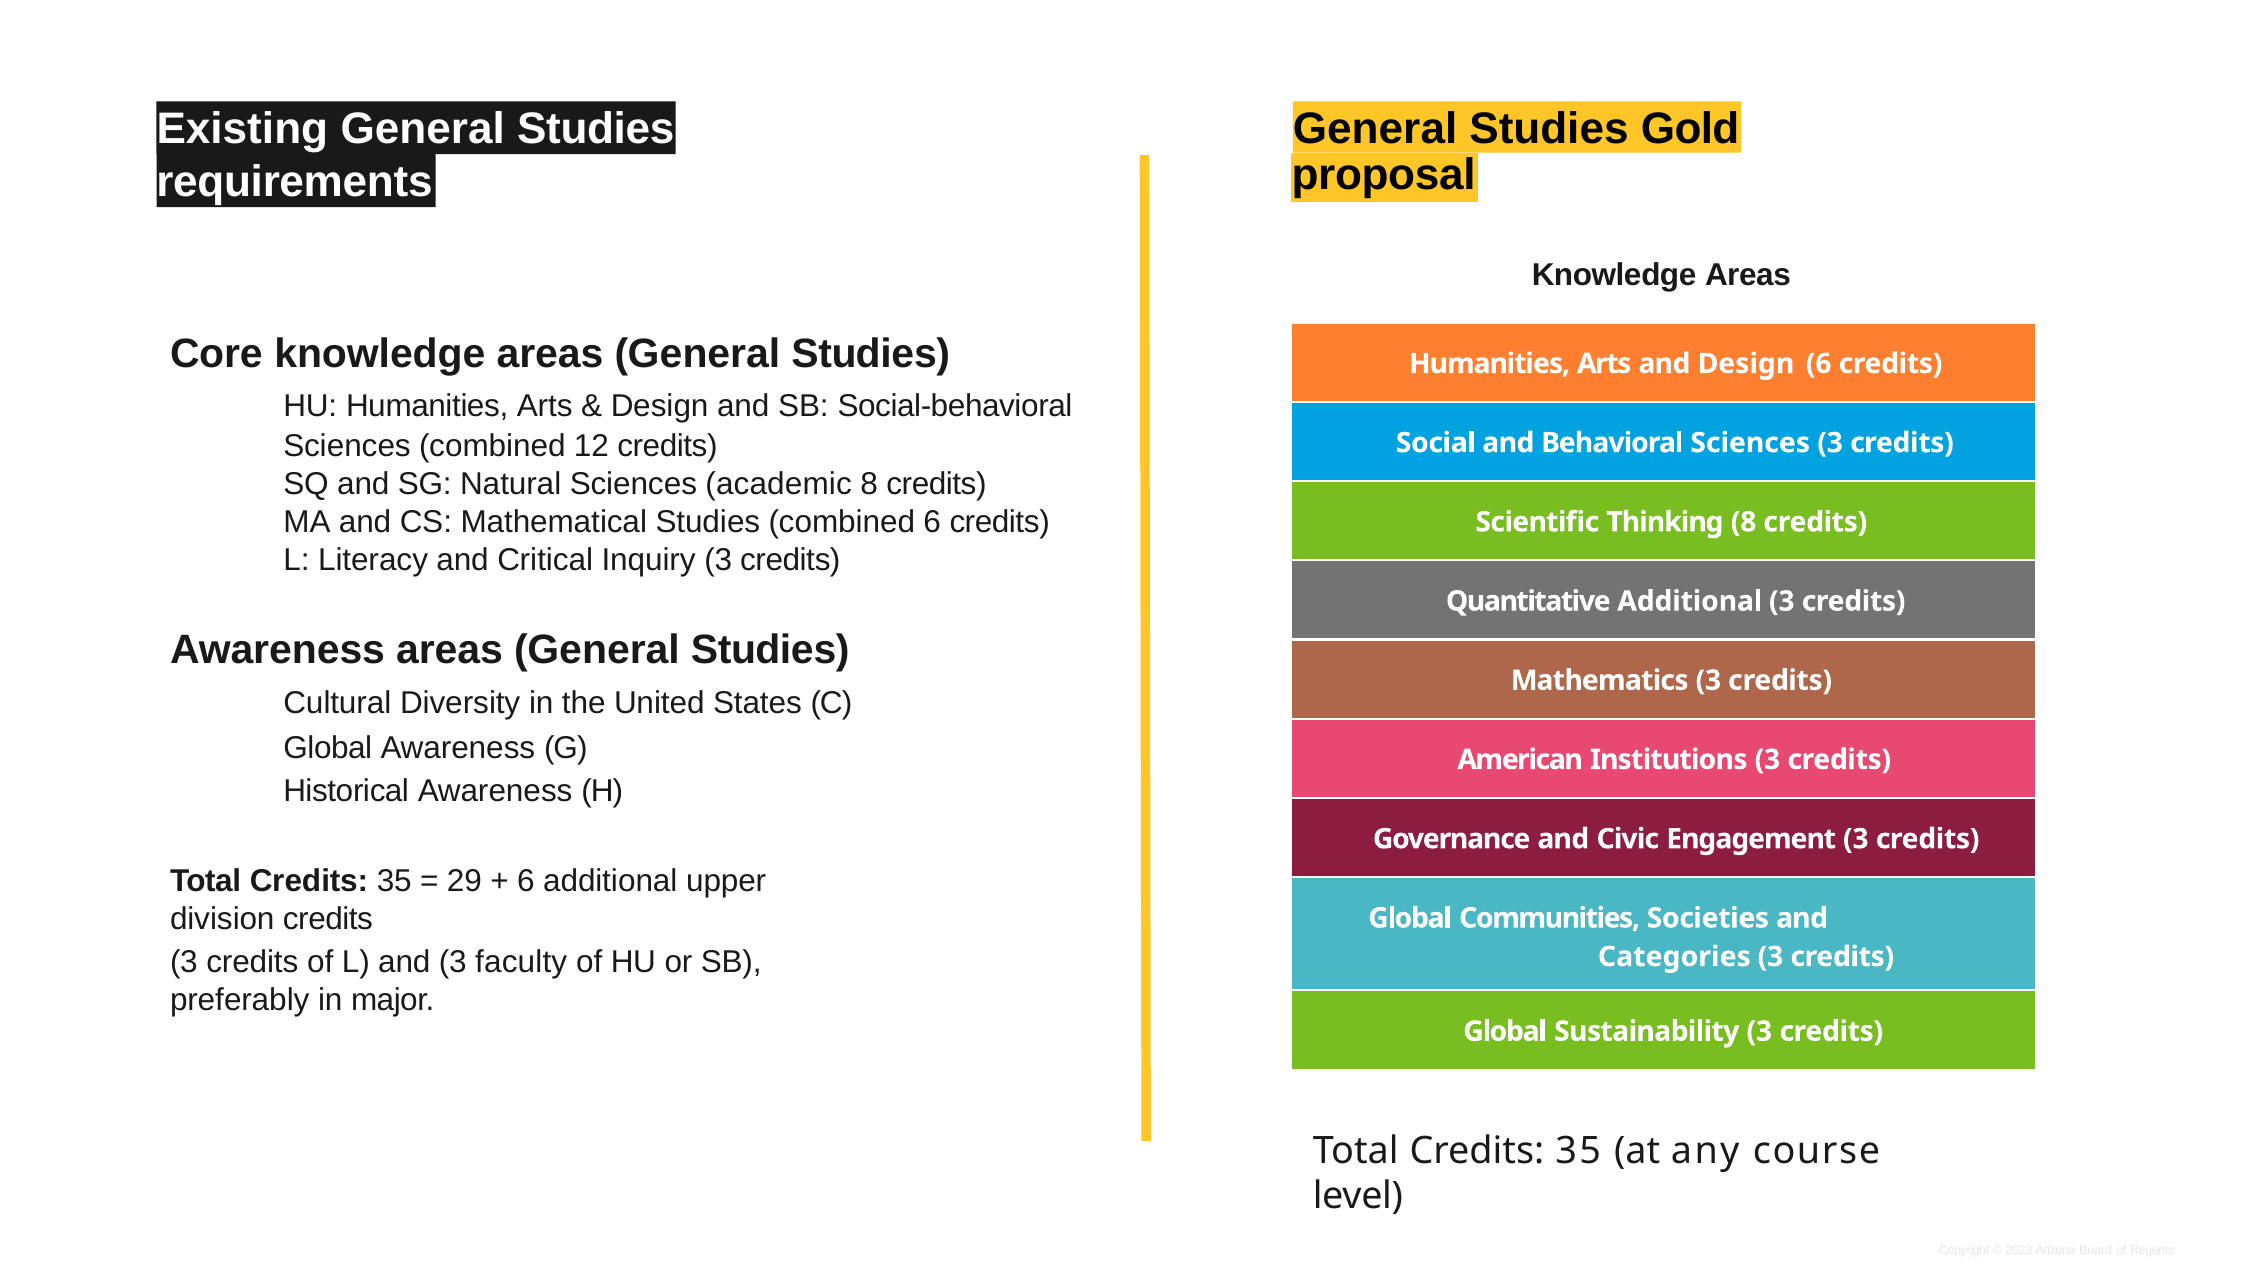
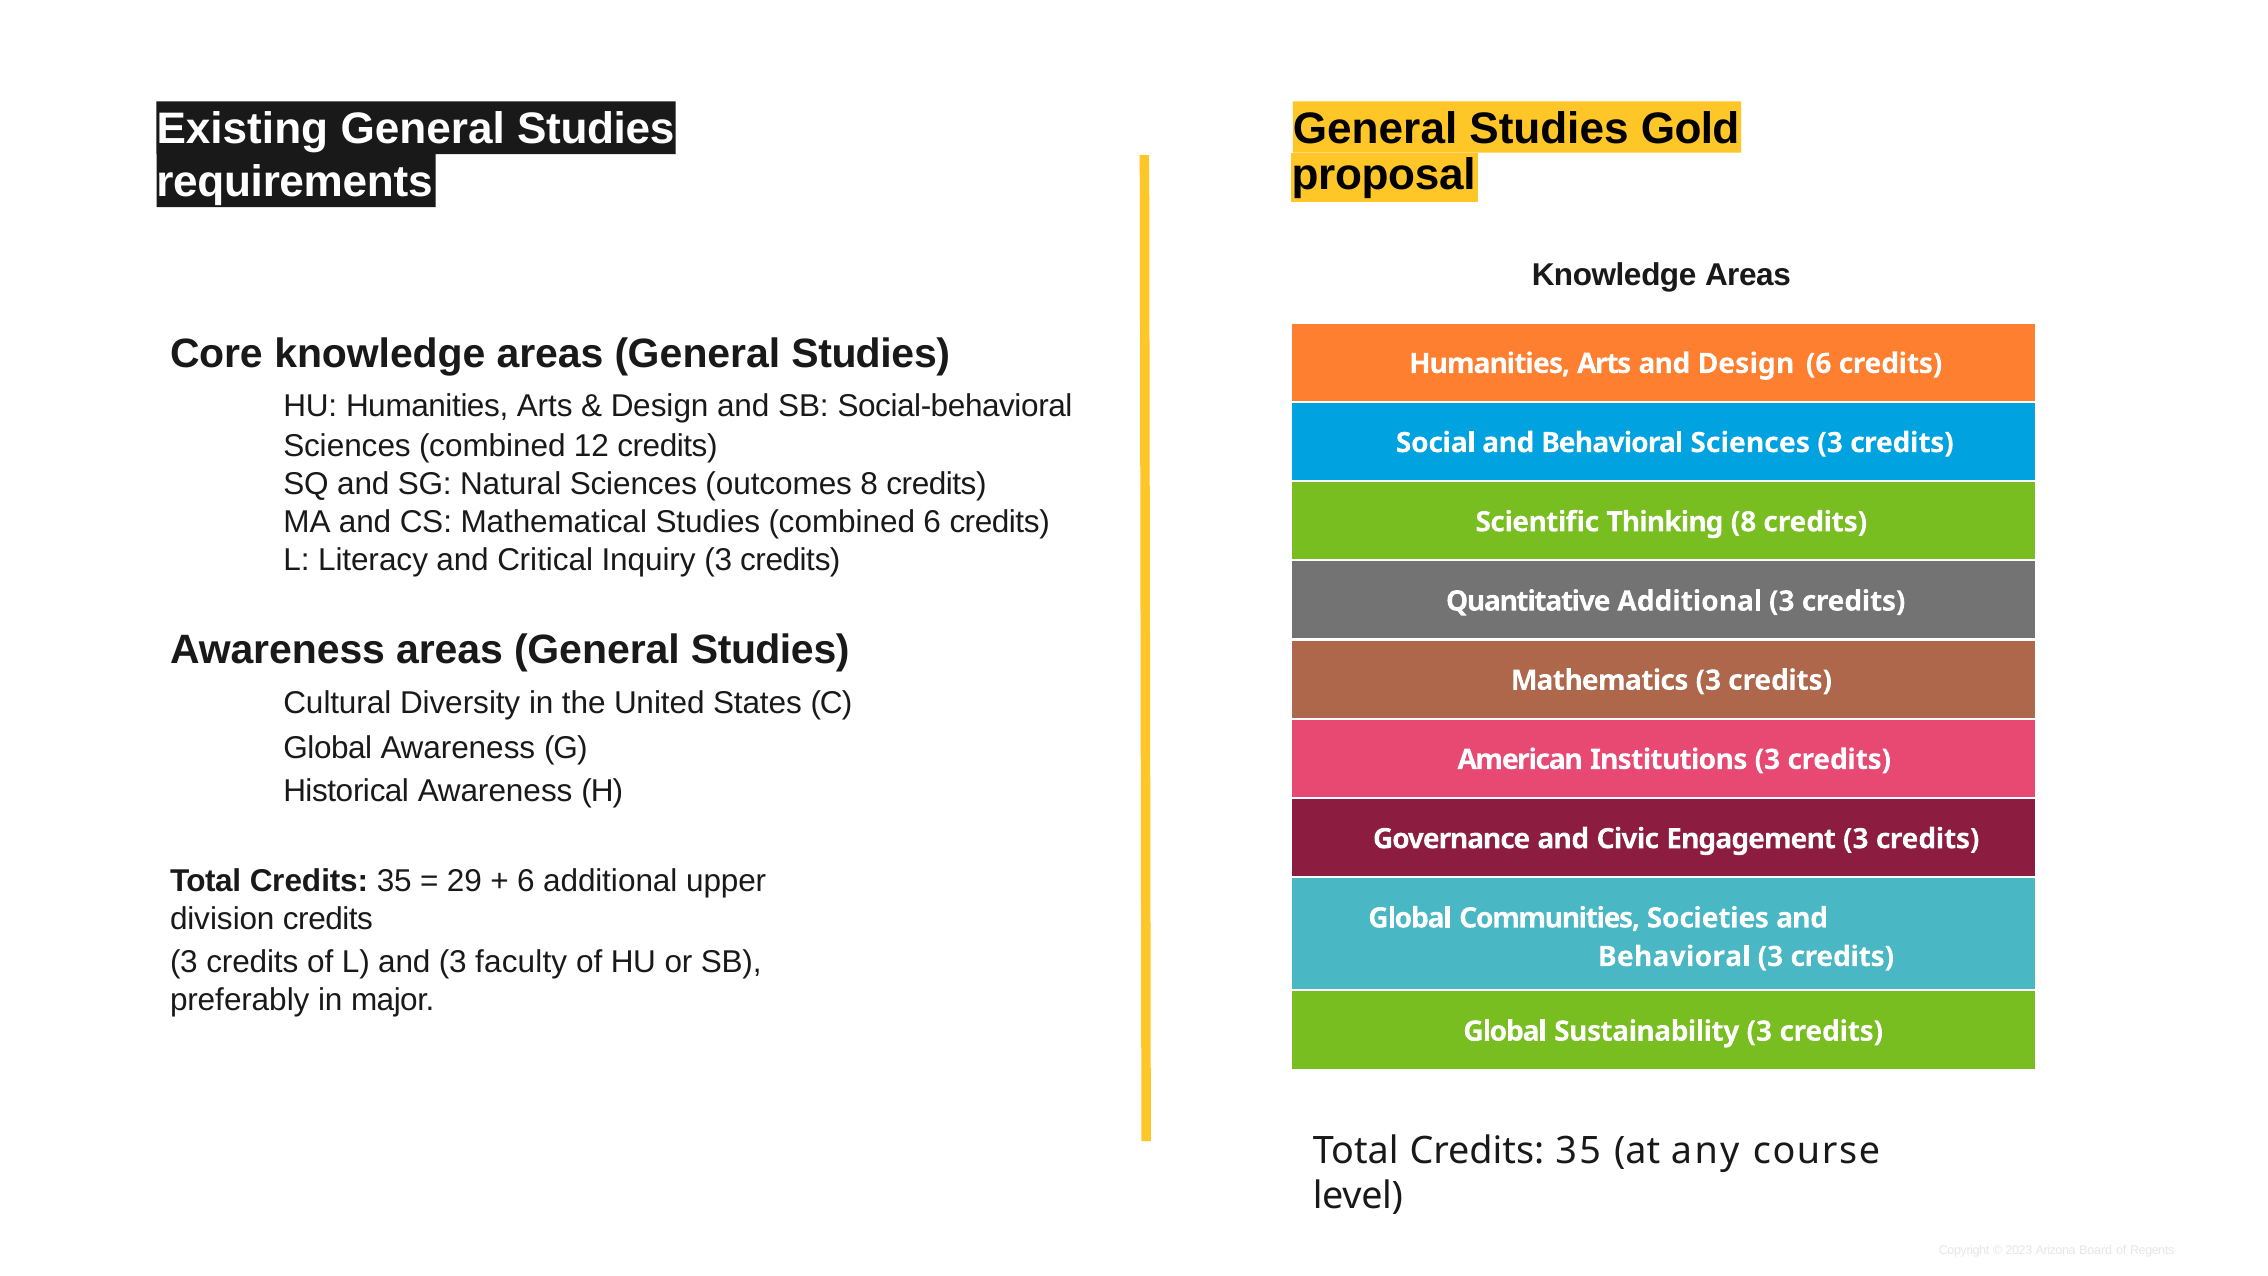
academic: academic -> outcomes
Categories at (1674, 957): Categories -> Behavioral
